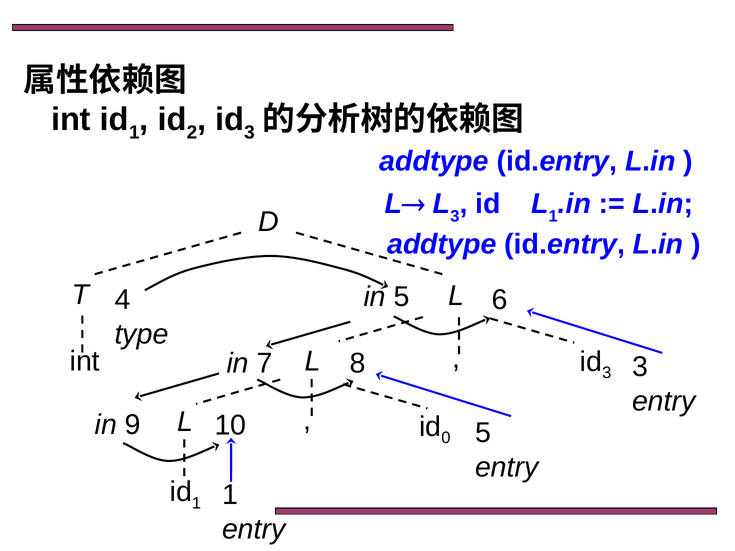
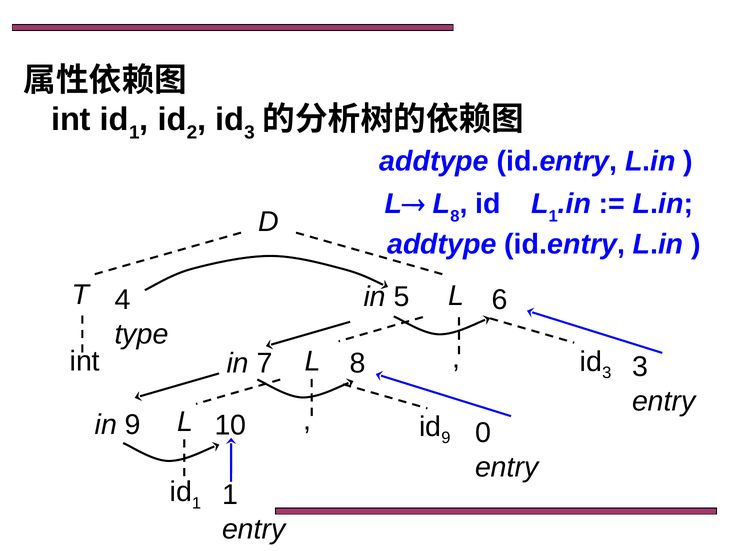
L 3: 3 -> 8
id 0: 0 -> 9
10 5: 5 -> 0
